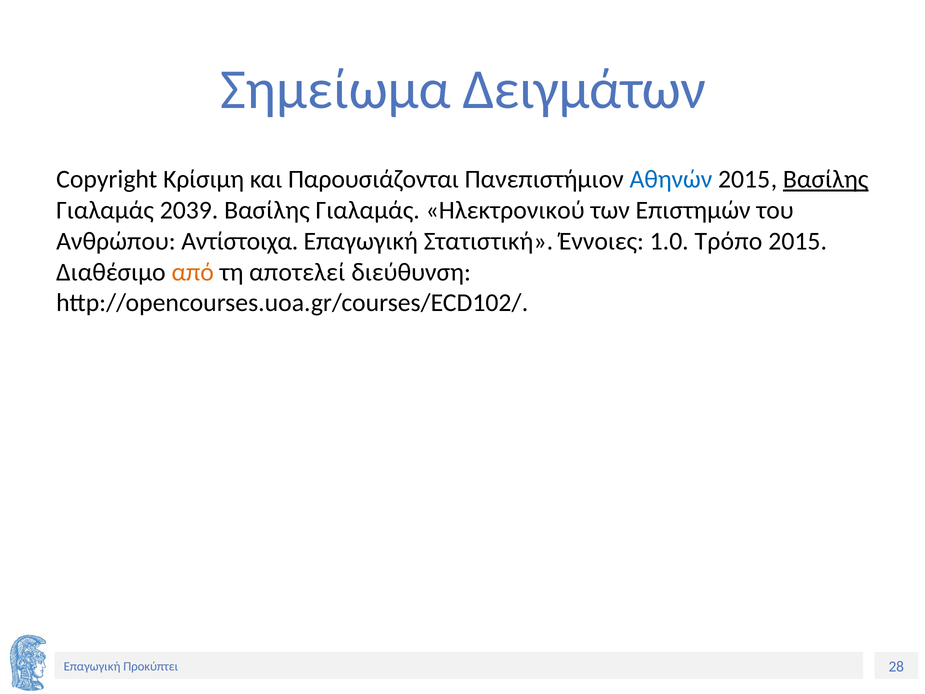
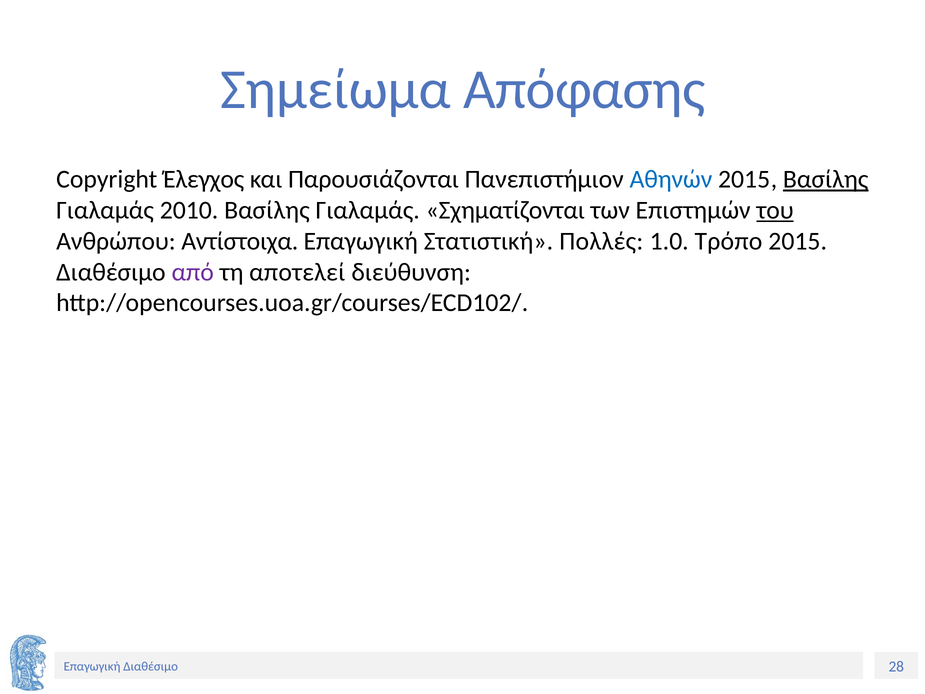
Δειγμάτων: Δειγμάτων -> Απόφασης
Κρίσιμη: Κρίσιμη -> Έλεγχος
2039: 2039 -> 2010
Ηλεκτρονικού: Ηλεκτρονικού -> Σχηματίζονται
του underline: none -> present
Έννοιες: Έννοιες -> Πολλές
από colour: orange -> purple
Επαγωγική Προκύπτει: Προκύπτει -> Διαθέσιμο
